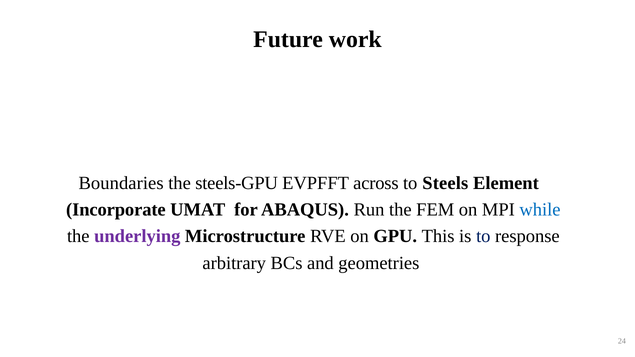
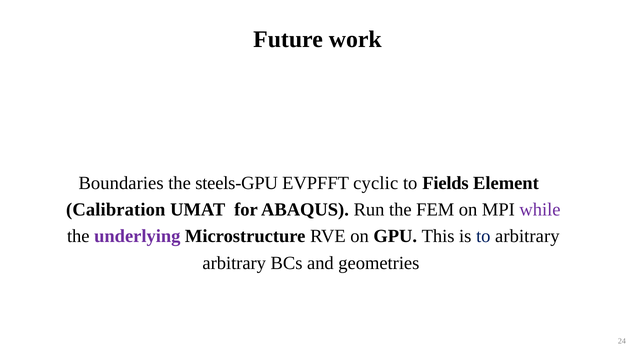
across: across -> cyclic
Steels: Steels -> Fields
Incorporate: Incorporate -> Calibration
while colour: blue -> purple
to response: response -> arbitrary
